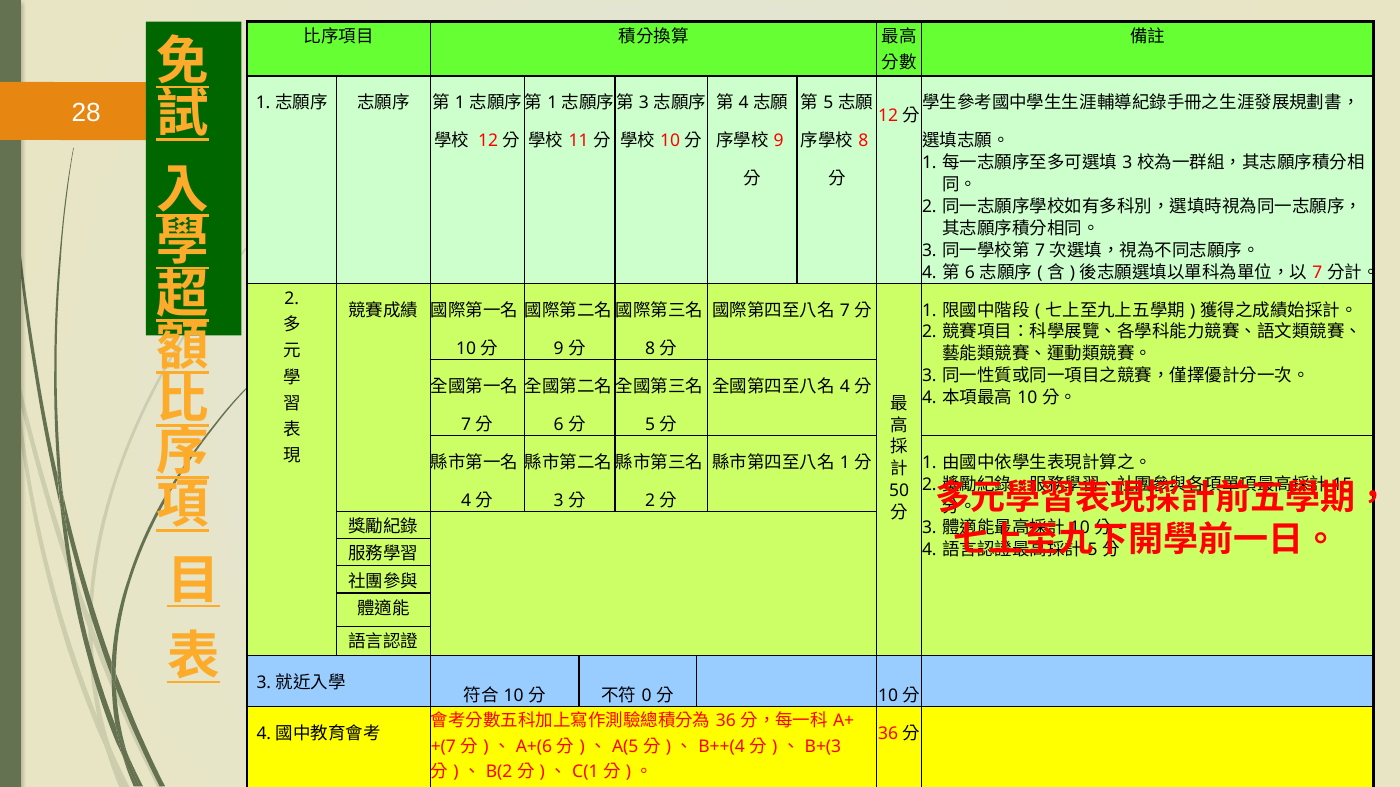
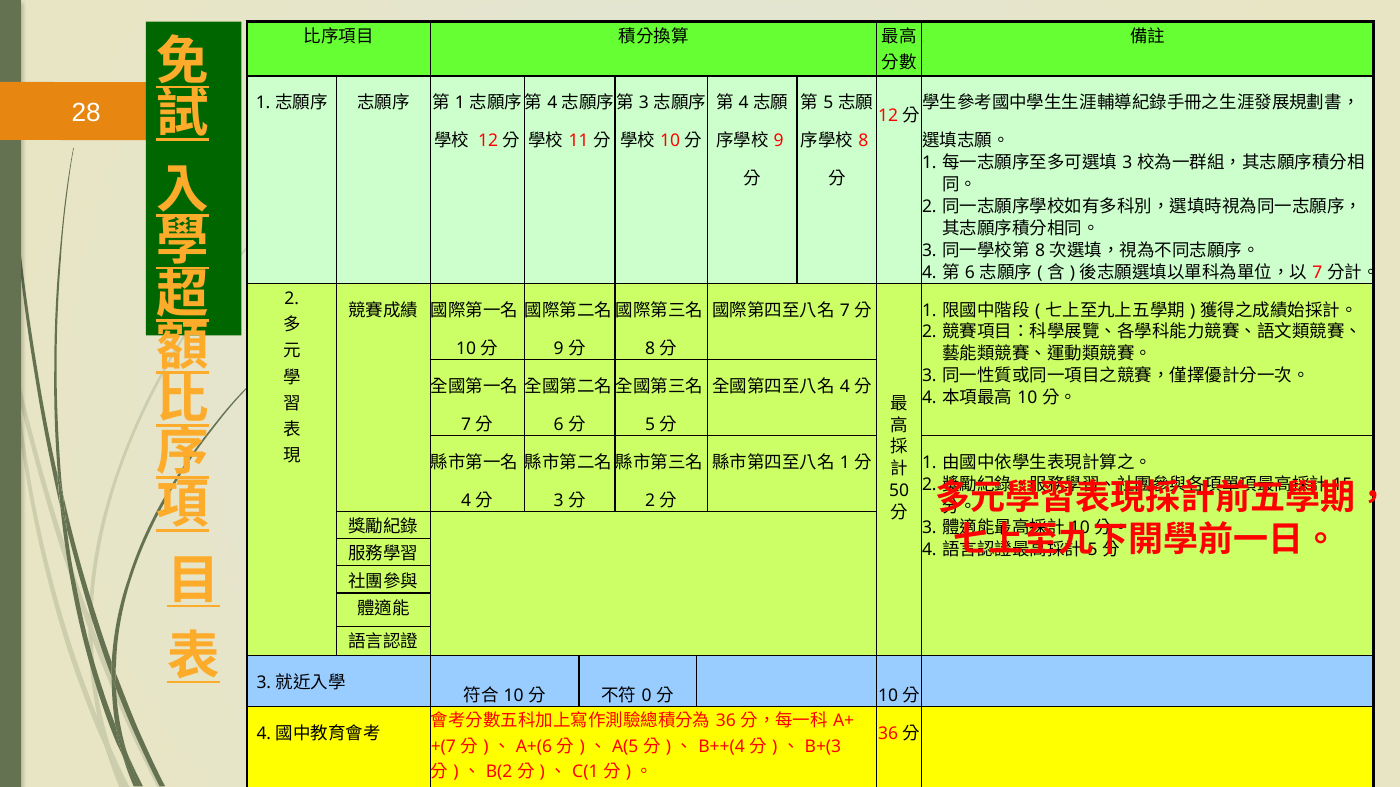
1 at (552, 103): 1 -> 4
7 at (1040, 251): 7 -> 8
